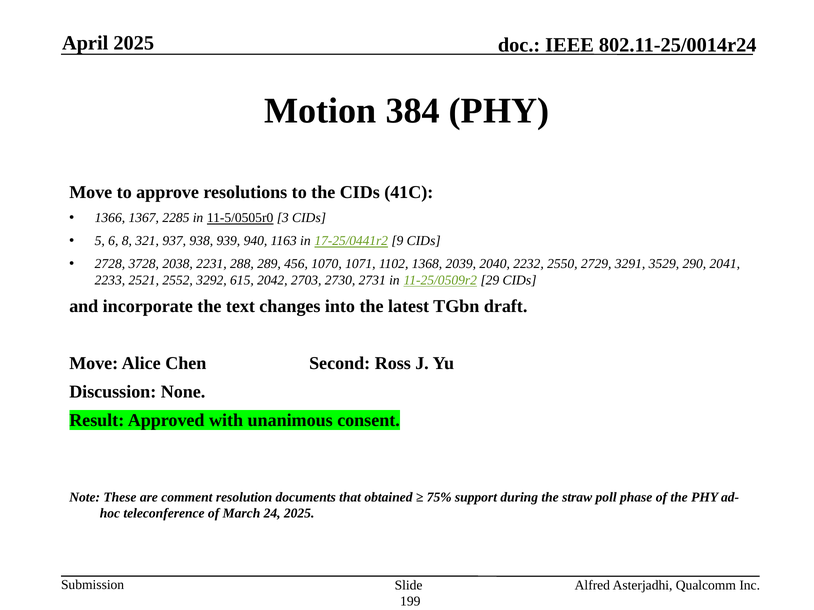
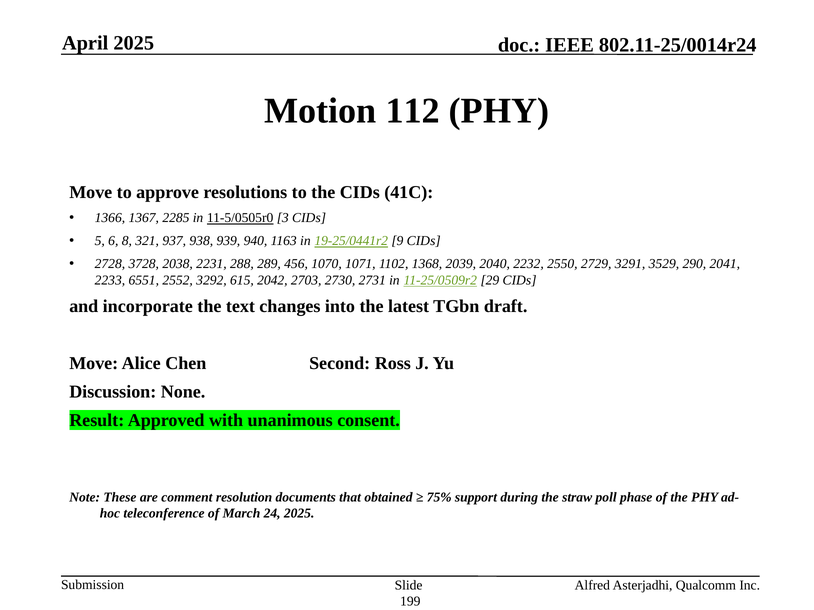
384: 384 -> 112
17-25/0441r2: 17-25/0441r2 -> 19-25/0441r2
2521: 2521 -> 6551
